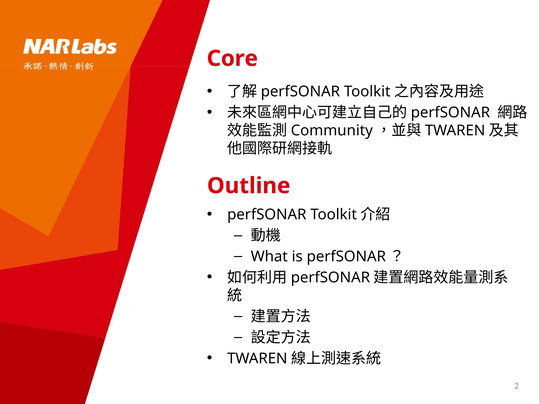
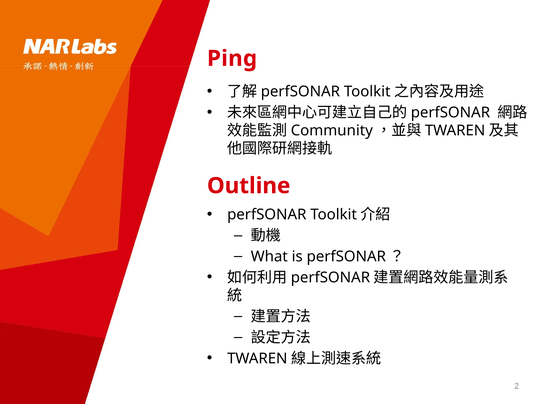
Core: Core -> Ping
